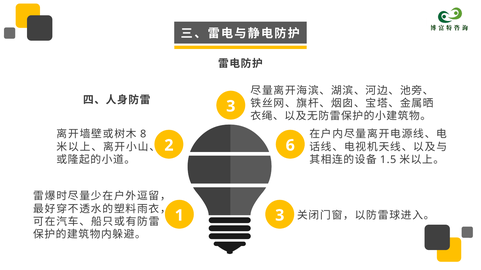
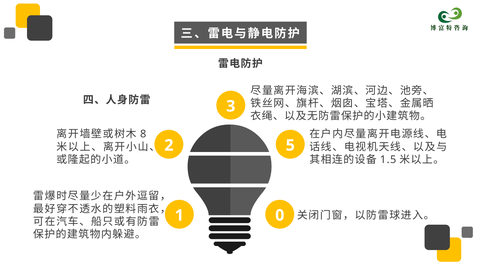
6: 6 -> 5
1 3: 3 -> 0
